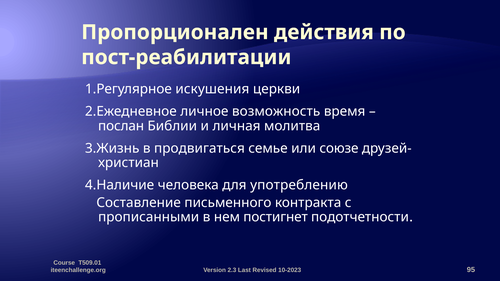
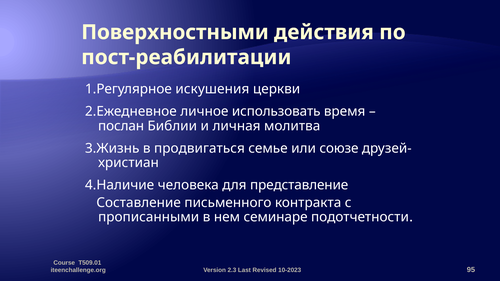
Пропорционален: Пропорционален -> Поверхностными
возможность: возможность -> использовать
употреблению: употреблению -> представление
постигнет: постигнет -> семинаре
